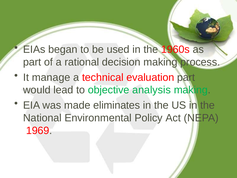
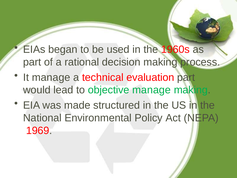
objective analysis: analysis -> manage
eliminates: eliminates -> structured
